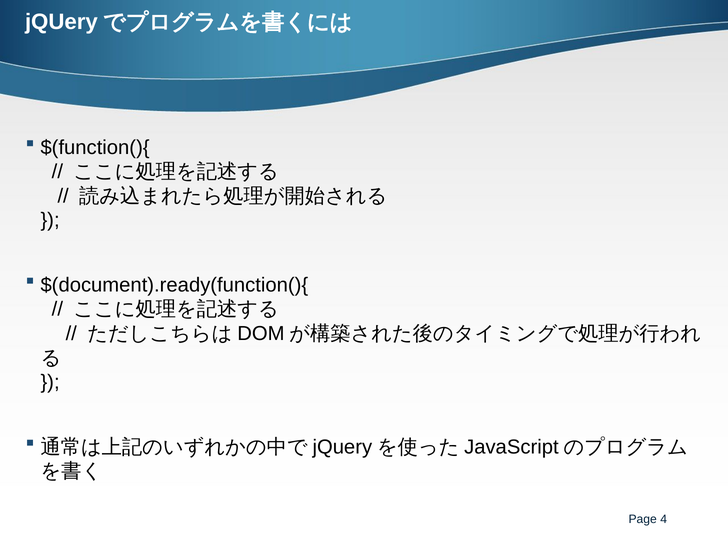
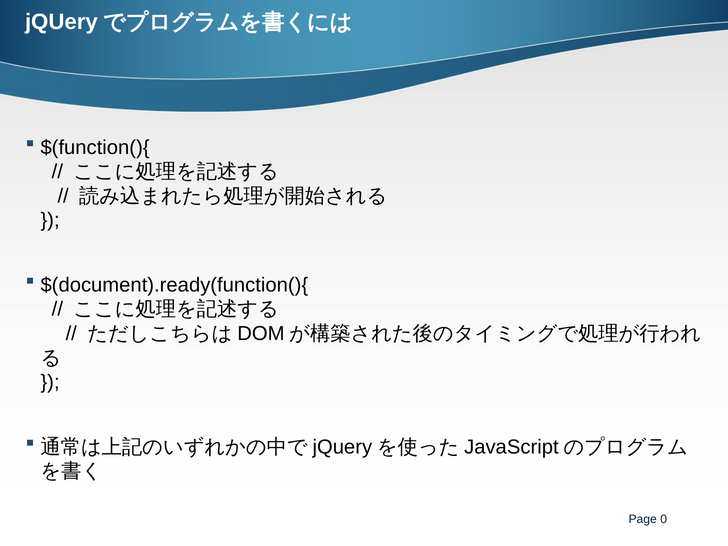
4: 4 -> 0
